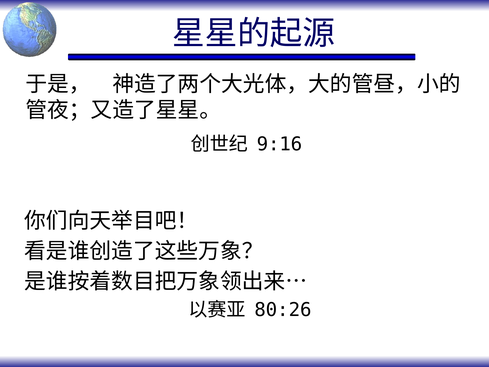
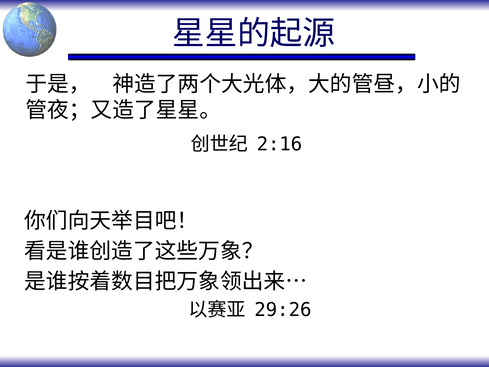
9:16: 9:16 -> 2:16
80:26: 80:26 -> 29:26
